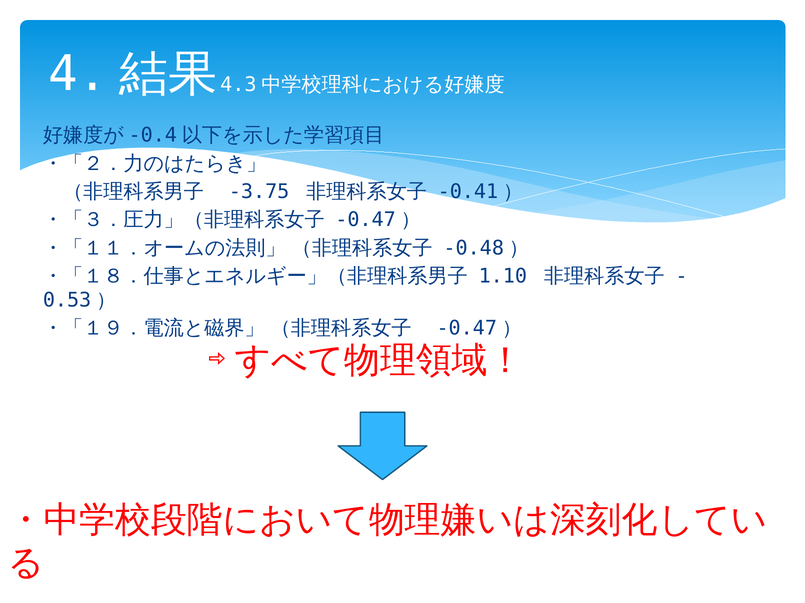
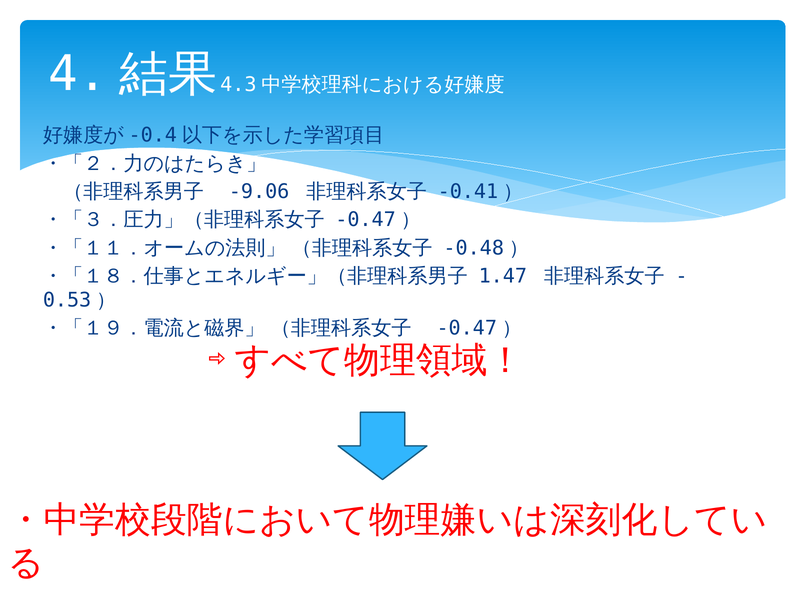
-3.75: -3.75 -> -9.06
1.10: 1.10 -> 1.47
